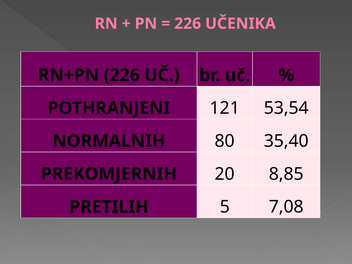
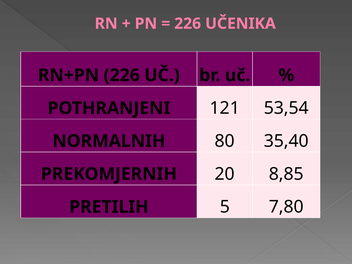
7,08: 7,08 -> 7,80
